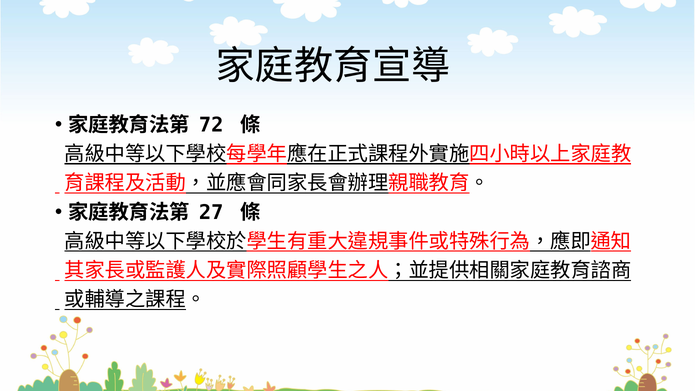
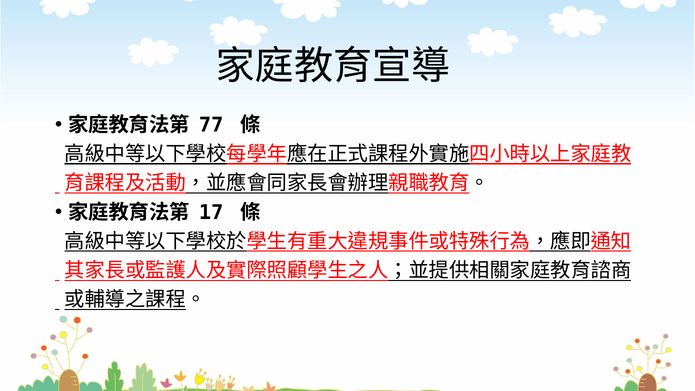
72: 72 -> 77
27: 27 -> 17
